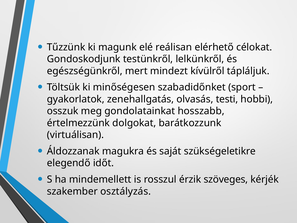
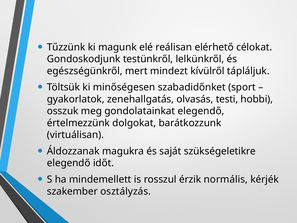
gondolatainkat hosszabb: hosszabb -> elegendő
szöveges: szöveges -> normális
